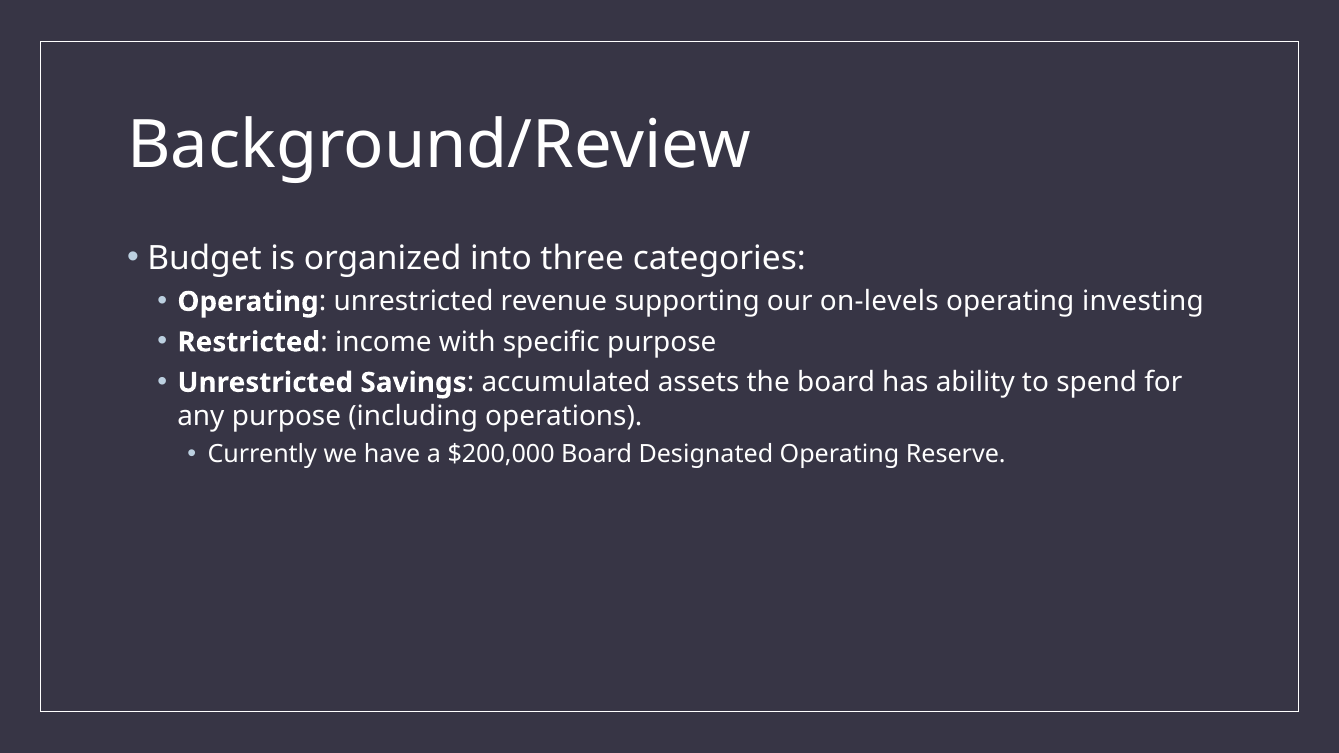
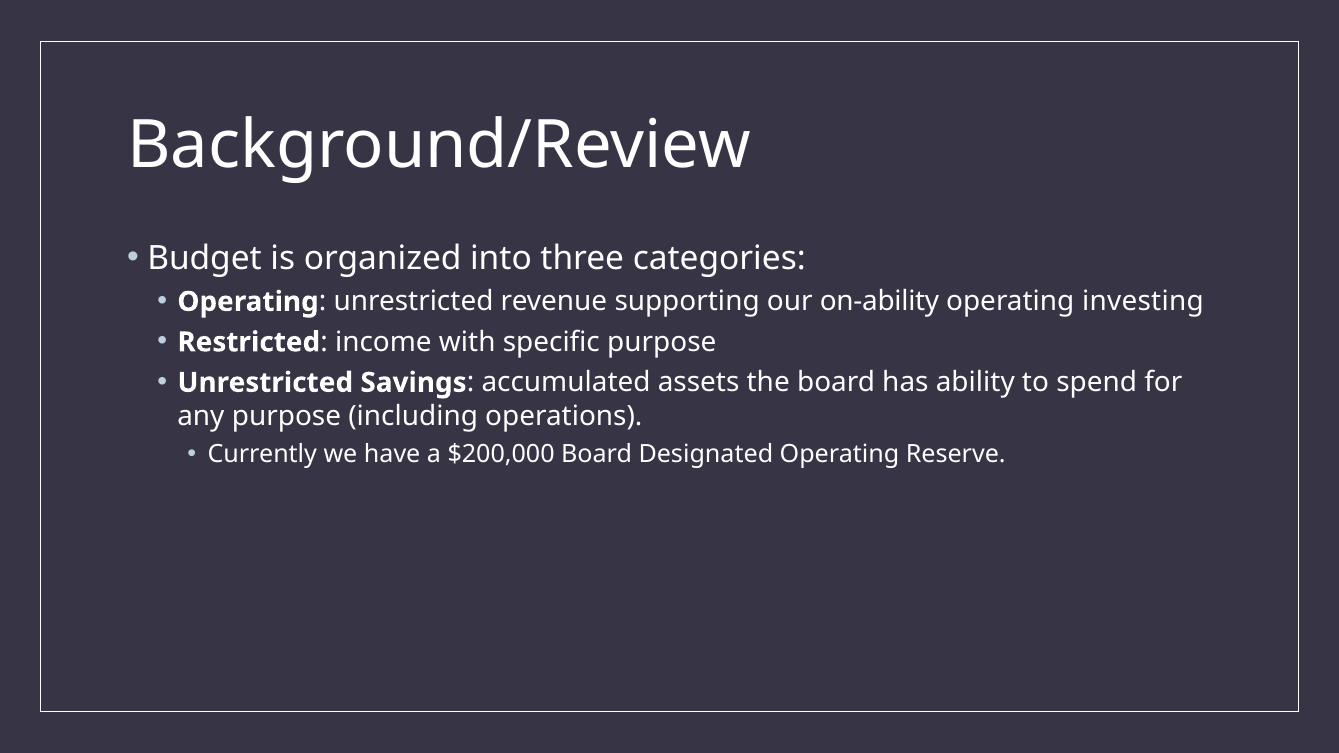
on-levels: on-levels -> on-ability
